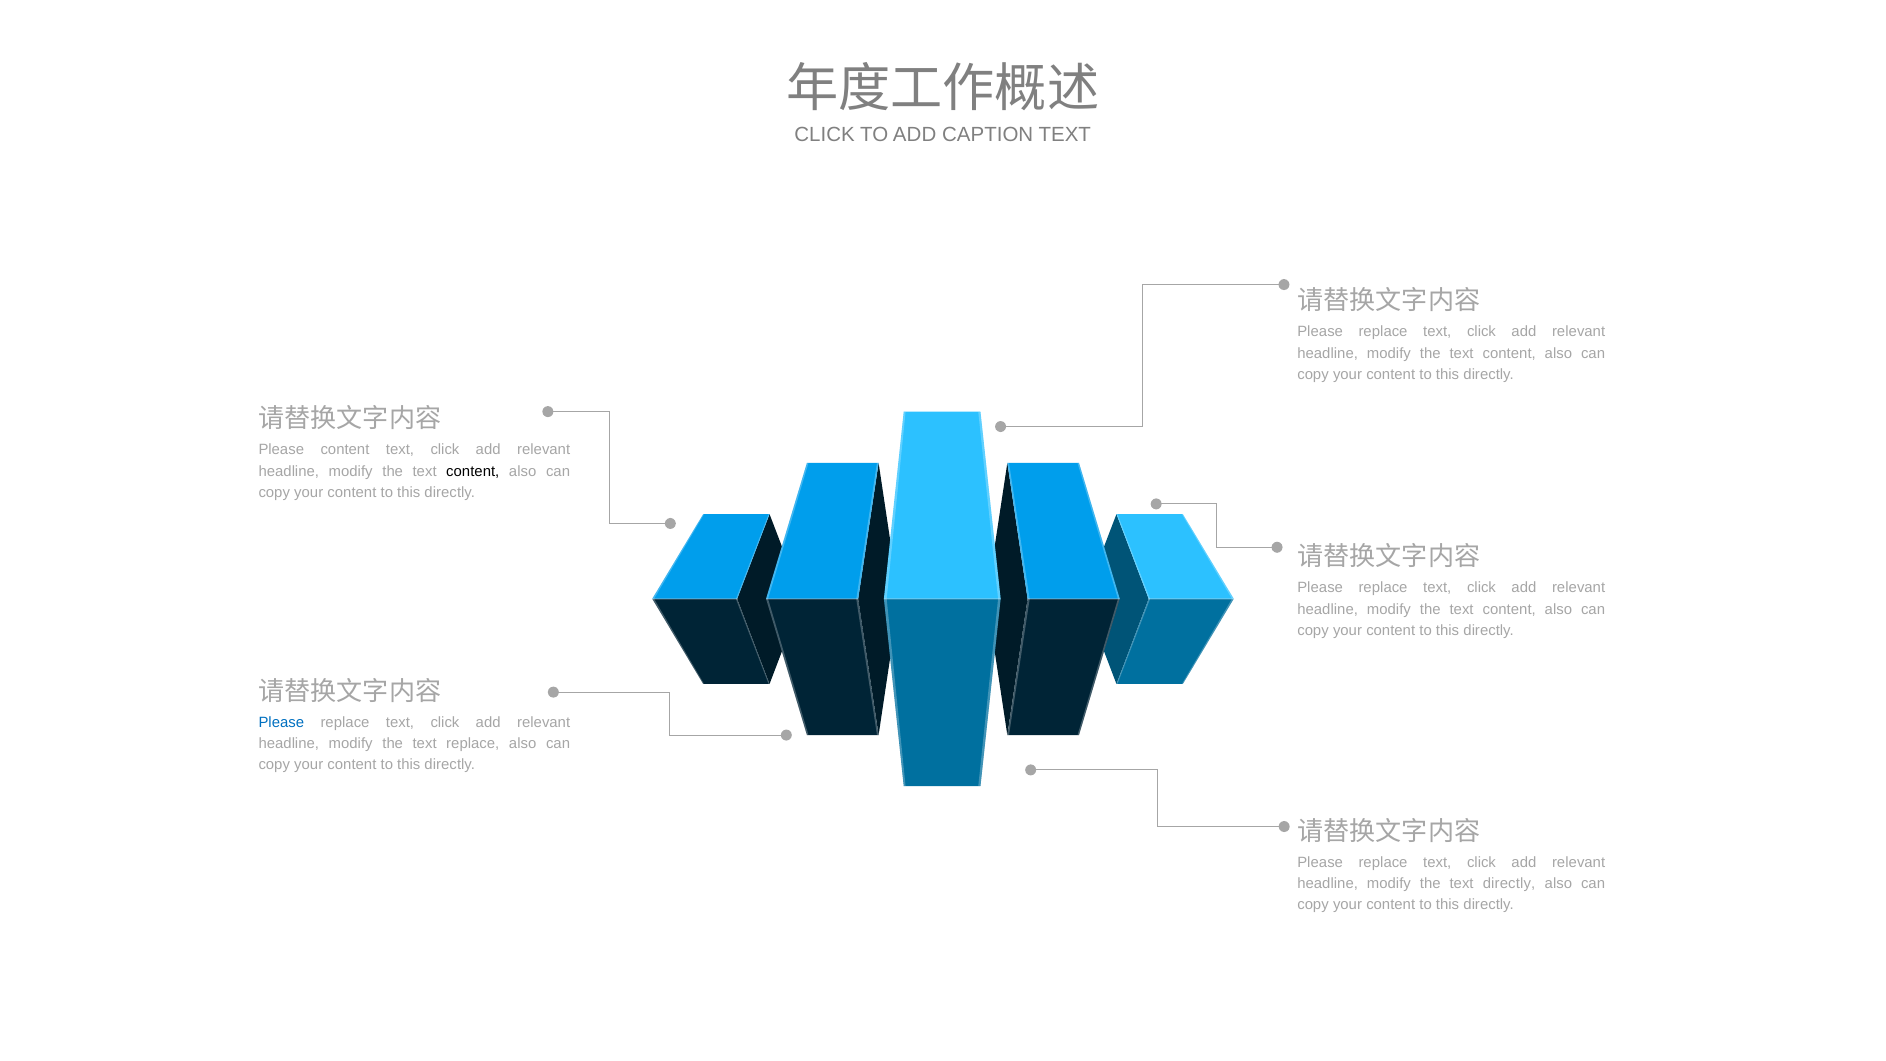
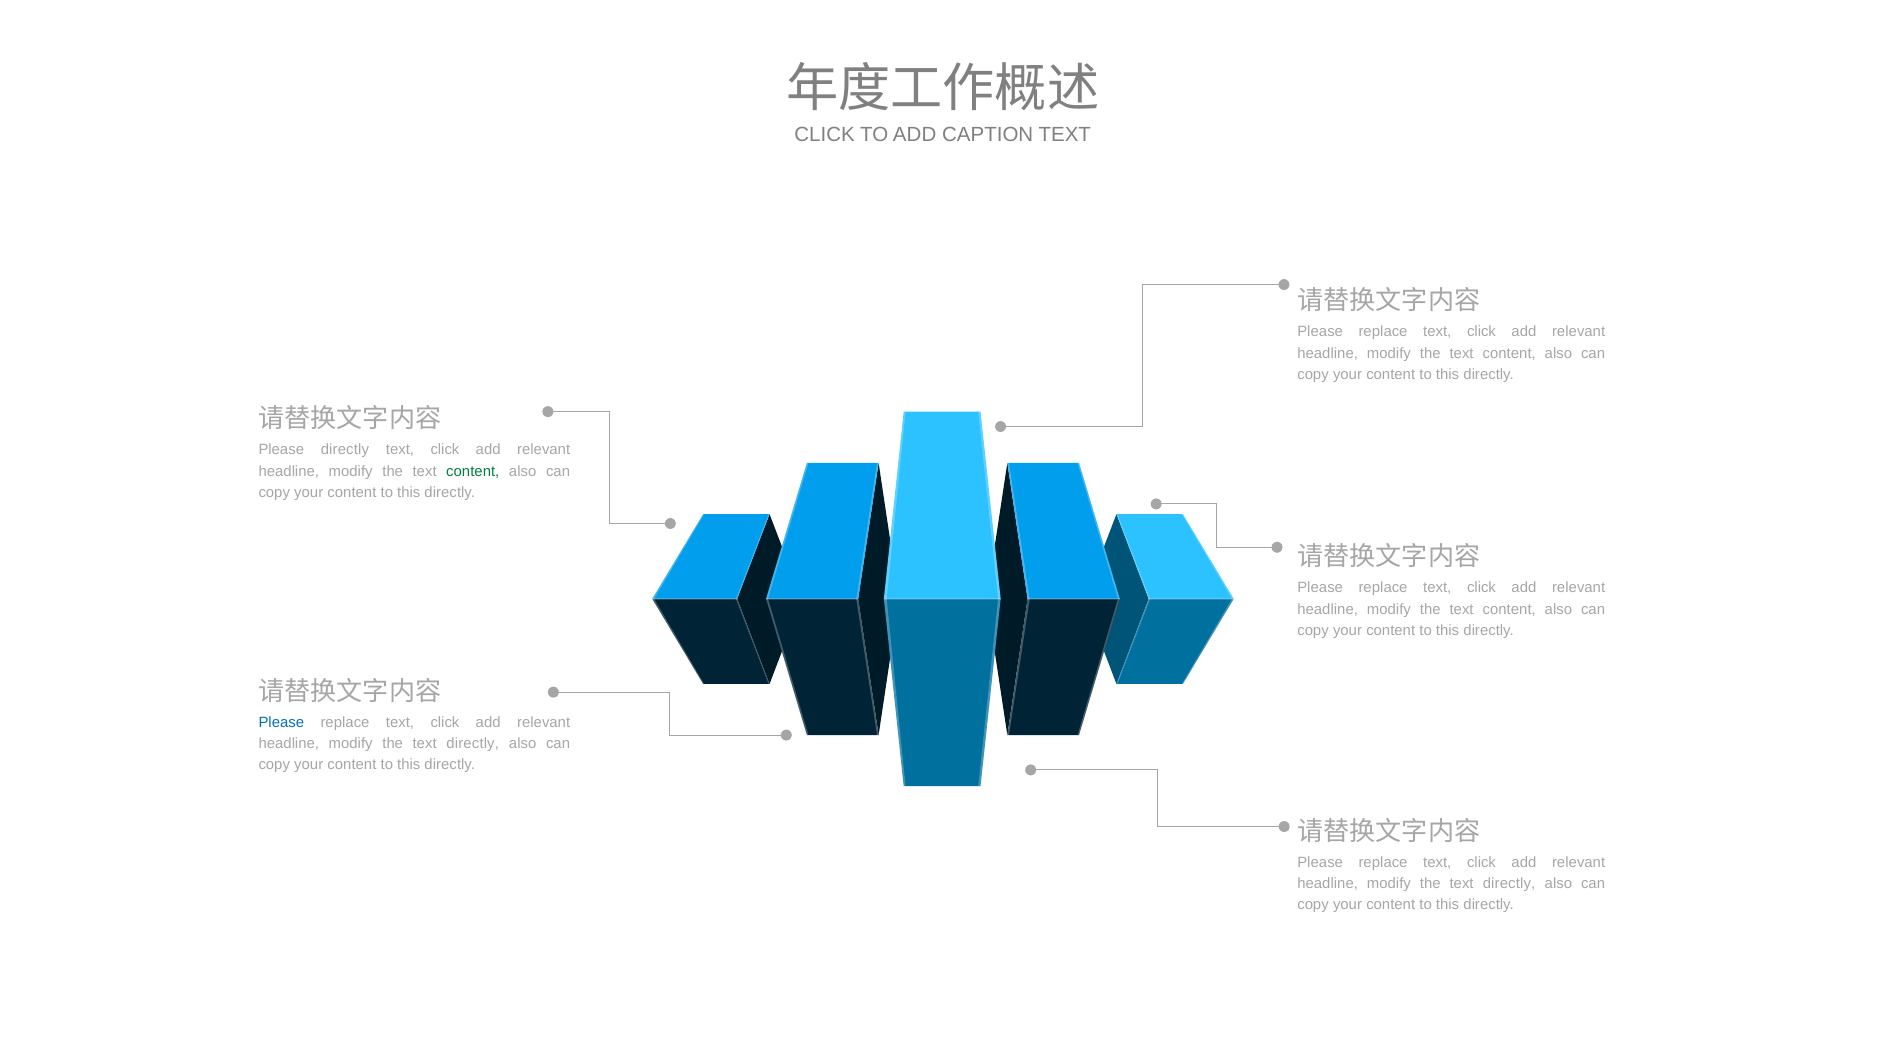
Please content: content -> directly
content at (473, 471) colour: black -> green
replace at (473, 743): replace -> directly
